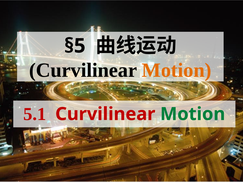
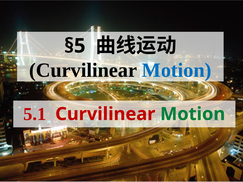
Motion at (177, 70) colour: orange -> blue
